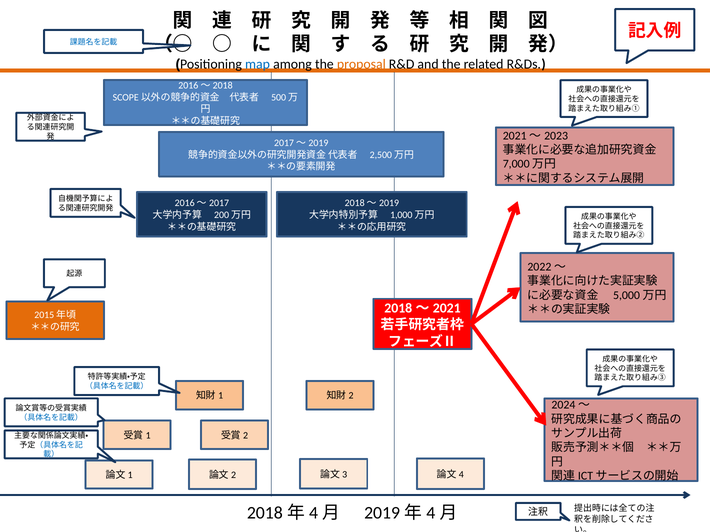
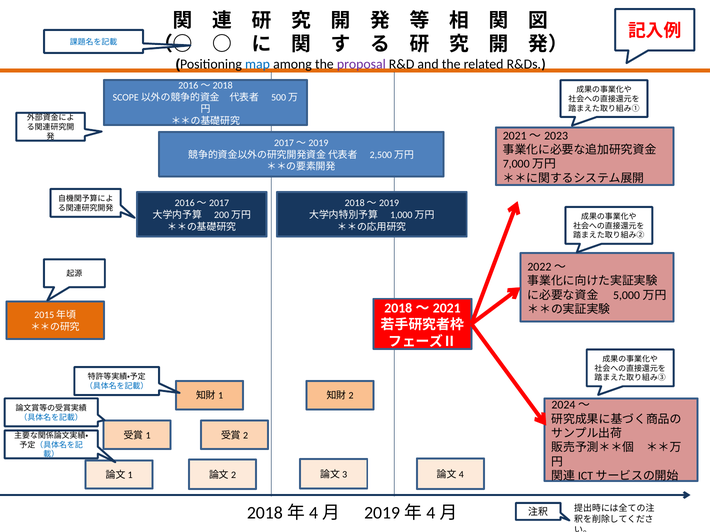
proposal colour: orange -> purple
